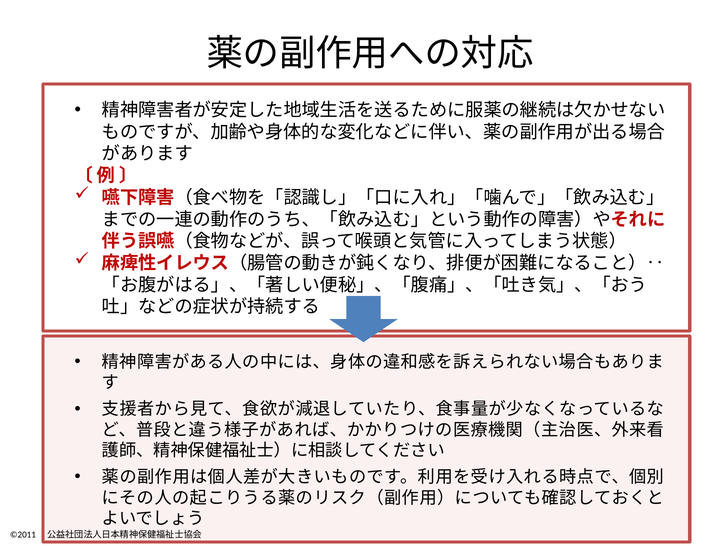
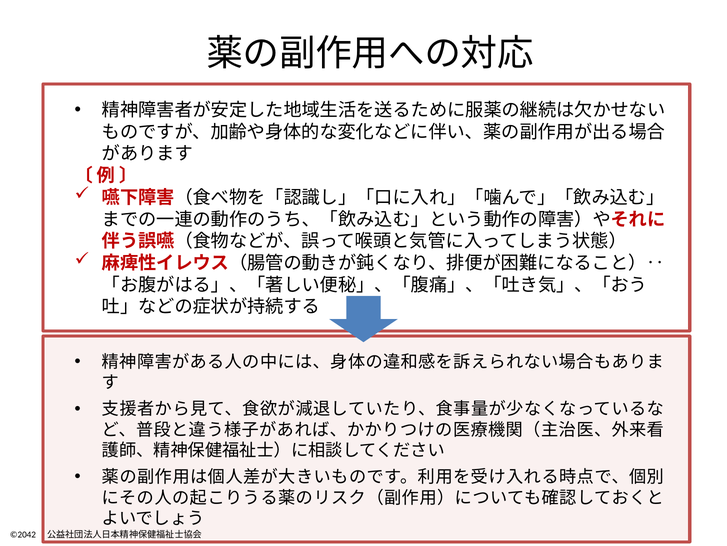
©2011: ©2011 -> ©2042
